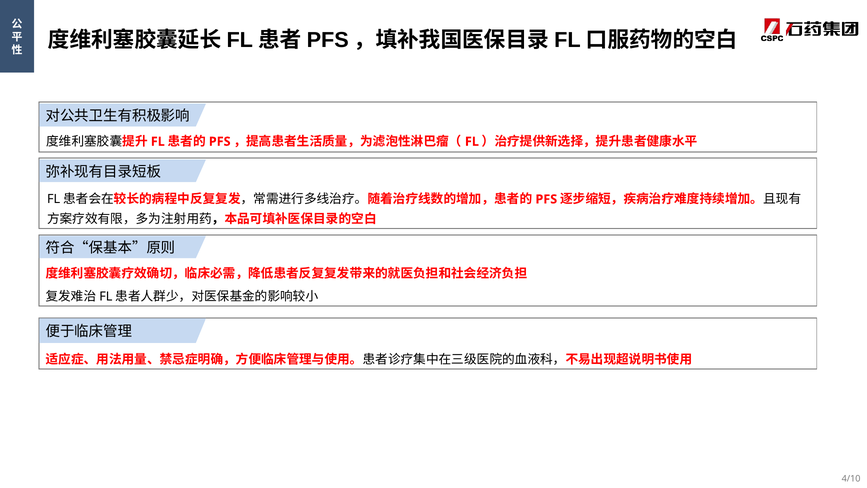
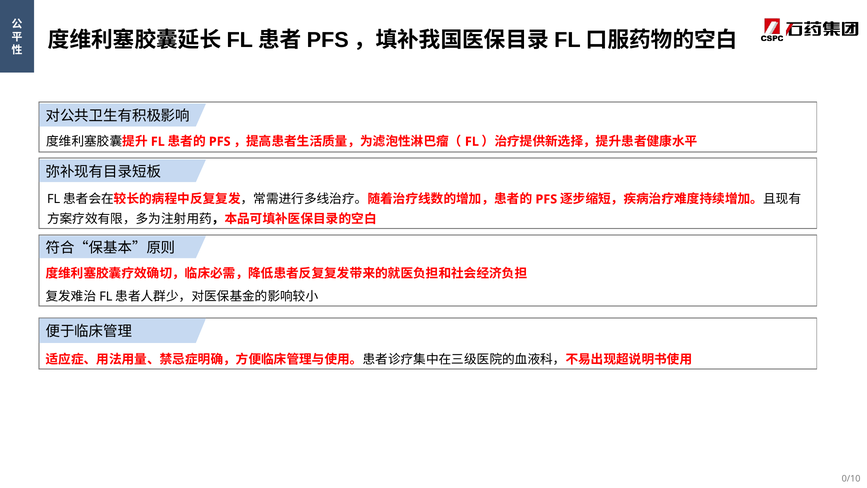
4/10: 4/10 -> 0/10
